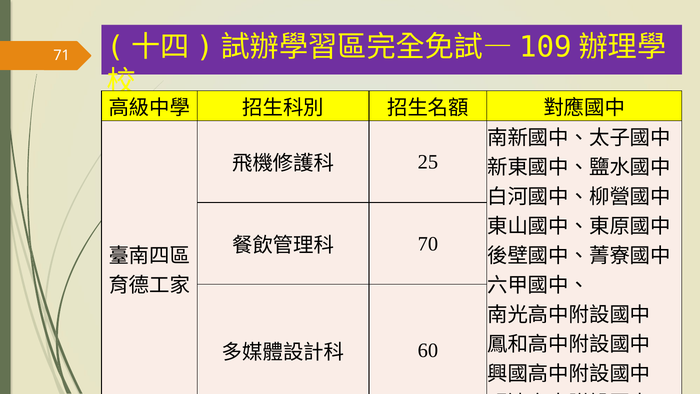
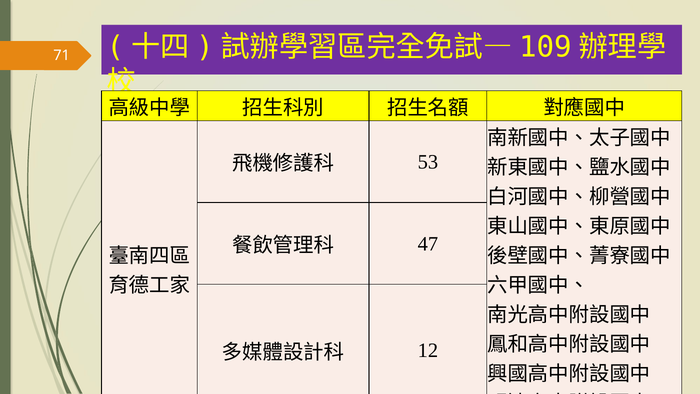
25: 25 -> 53
70: 70 -> 47
60: 60 -> 12
